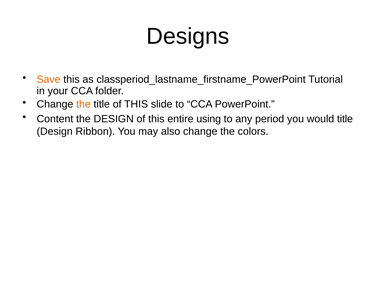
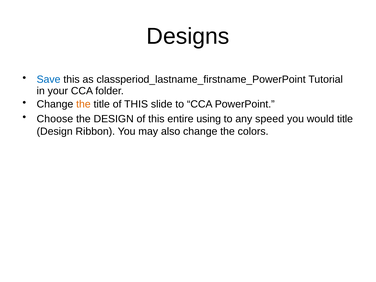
Save colour: orange -> blue
Content: Content -> Choose
period: period -> speed
